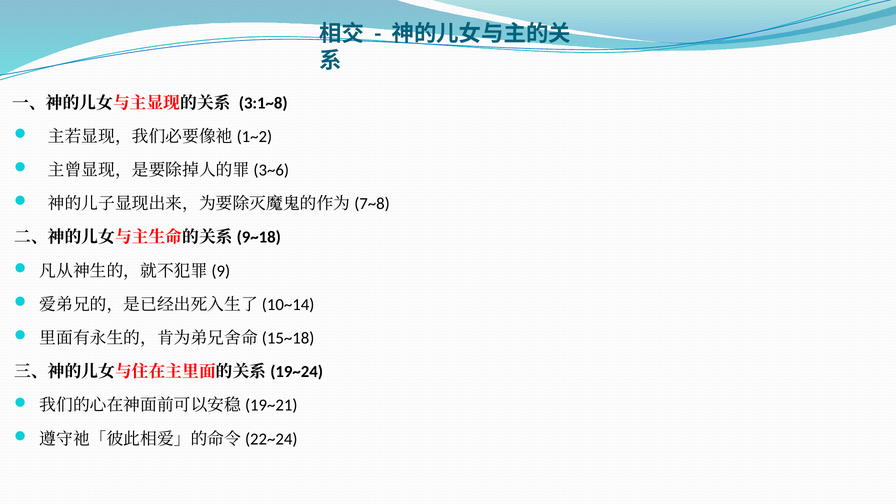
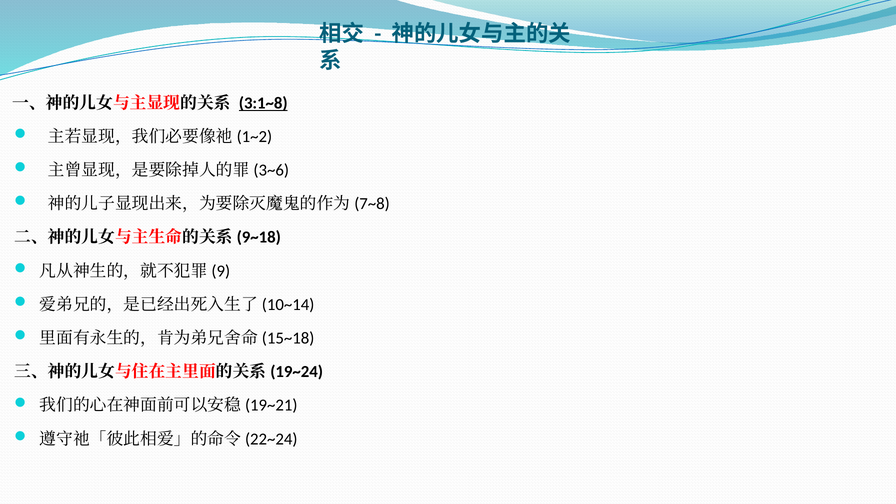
3:1~8 underline: none -> present
